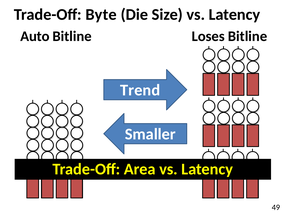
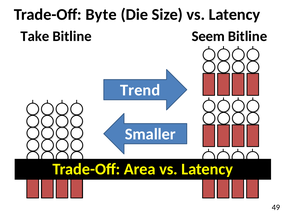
Auto: Auto -> Take
Loses: Loses -> Seem
